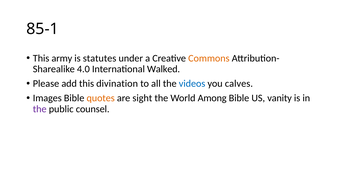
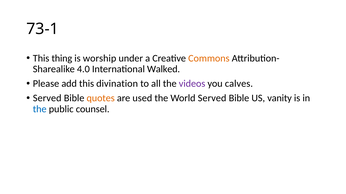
85-1: 85-1 -> 73-1
army: army -> thing
statutes: statutes -> worship
videos colour: blue -> purple
Images at (47, 98): Images -> Served
sight: sight -> used
World Among: Among -> Served
the at (40, 109) colour: purple -> blue
